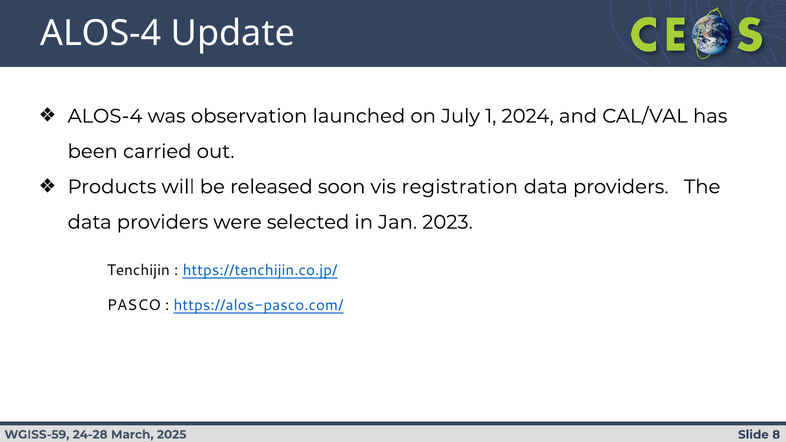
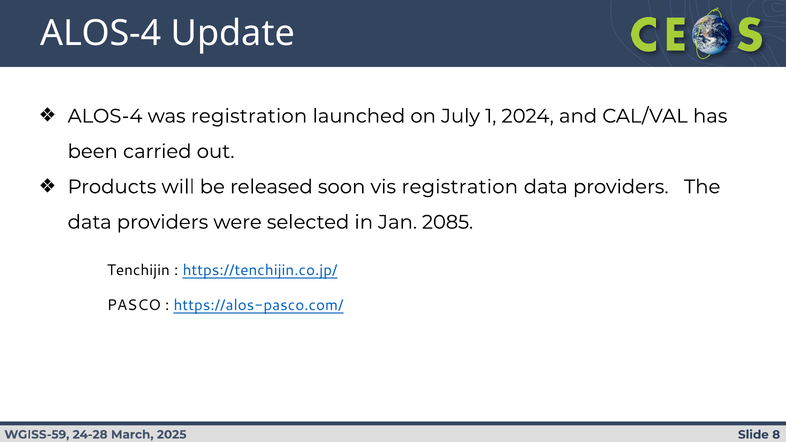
was observation: observation -> registration
2023: 2023 -> 2085
